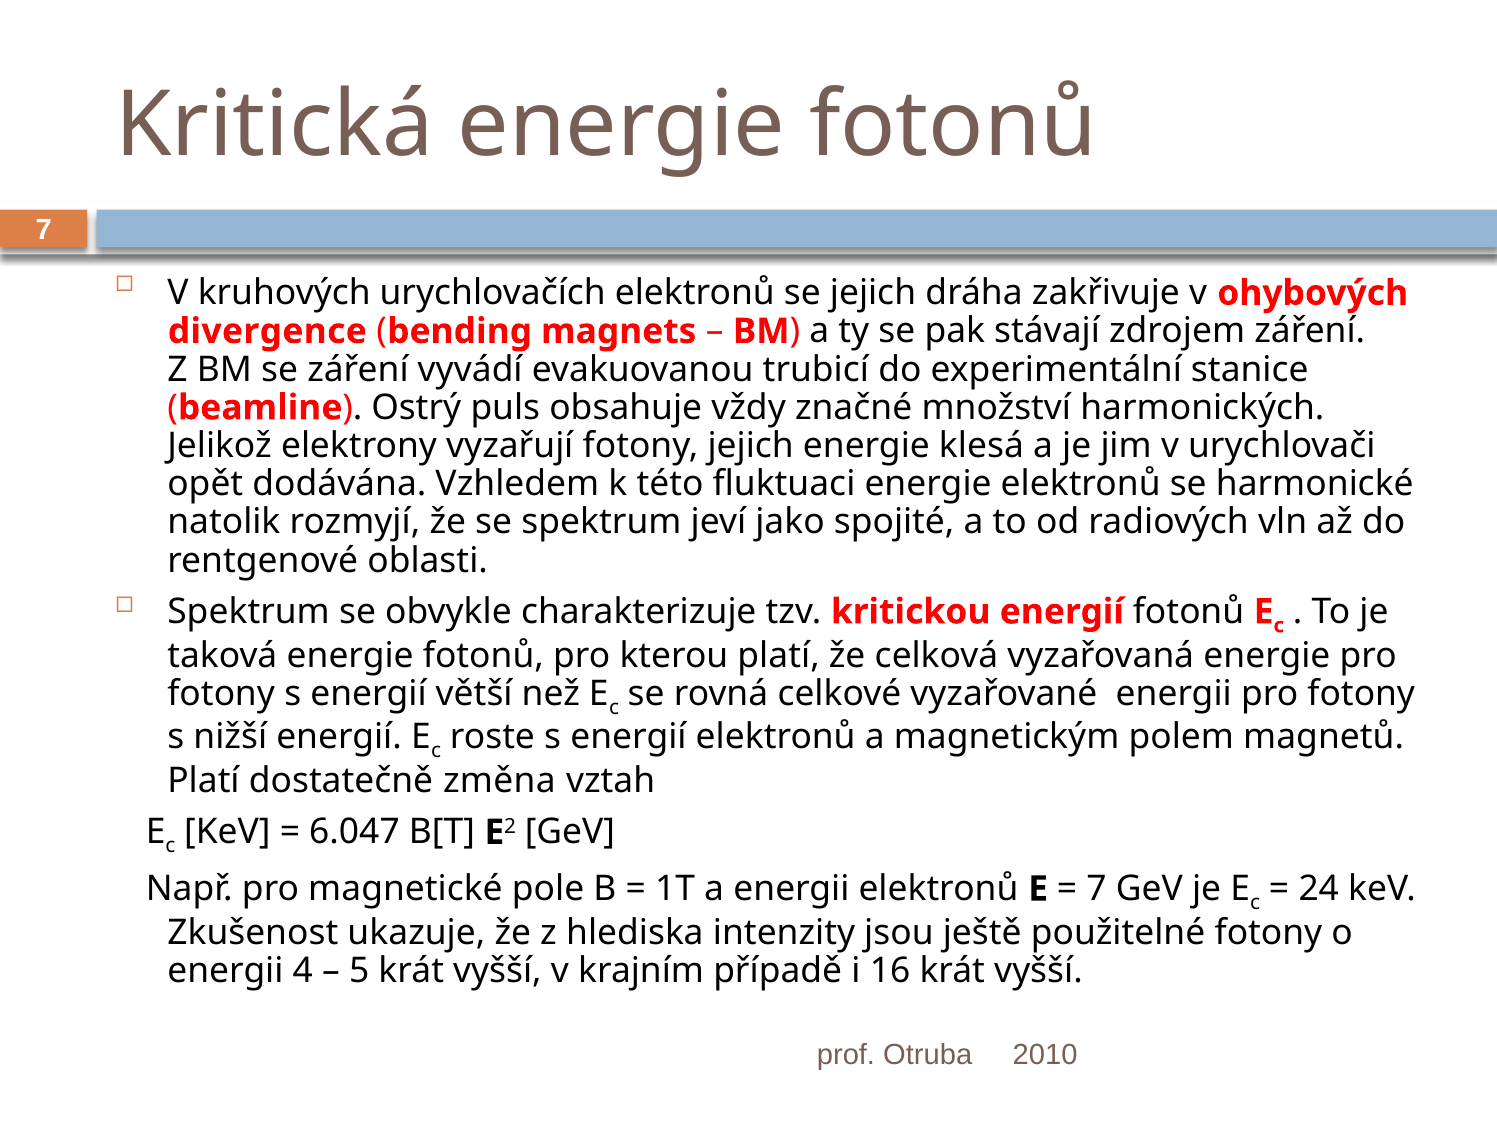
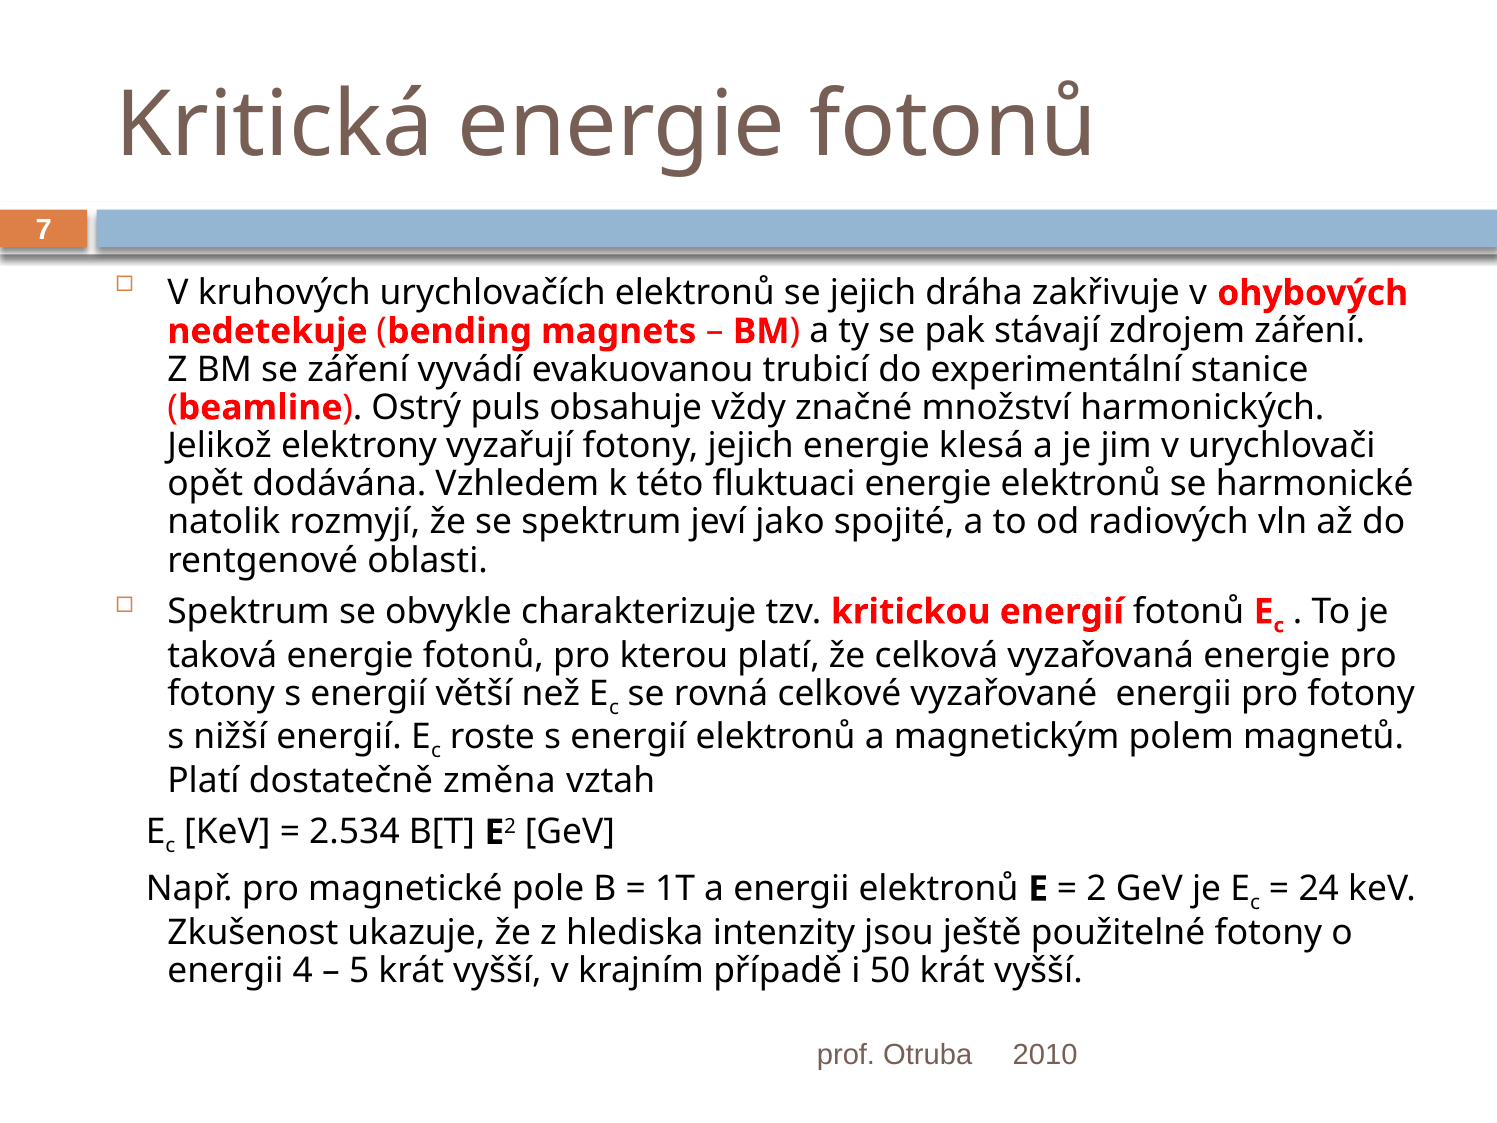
divergence: divergence -> nedetekuje
6.047: 6.047 -> 2.534
7 at (1097, 889): 7 -> 2
16: 16 -> 50
